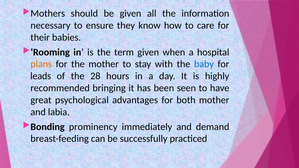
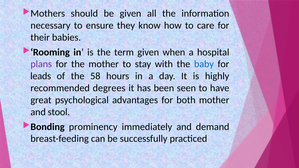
plans colour: orange -> purple
28: 28 -> 58
bringing: bringing -> degrees
labia: labia -> stool
